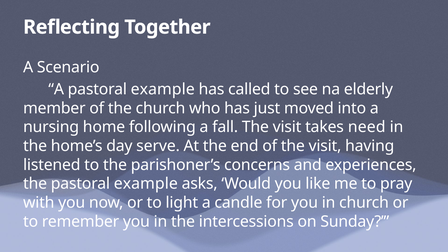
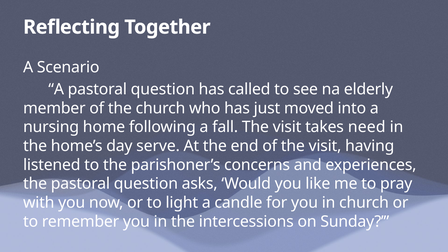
A pastoral example: example -> question
the pastoral example: example -> question
